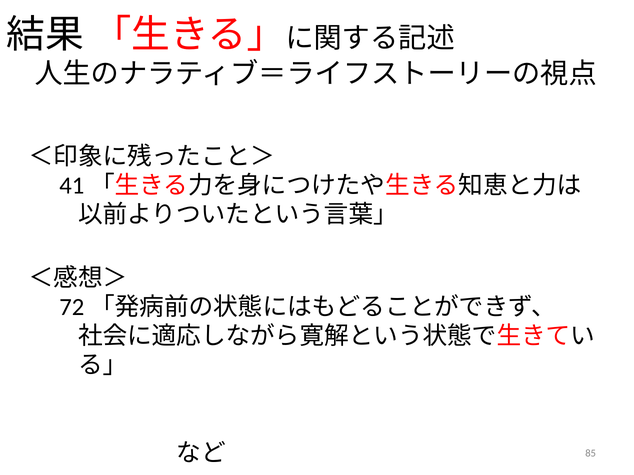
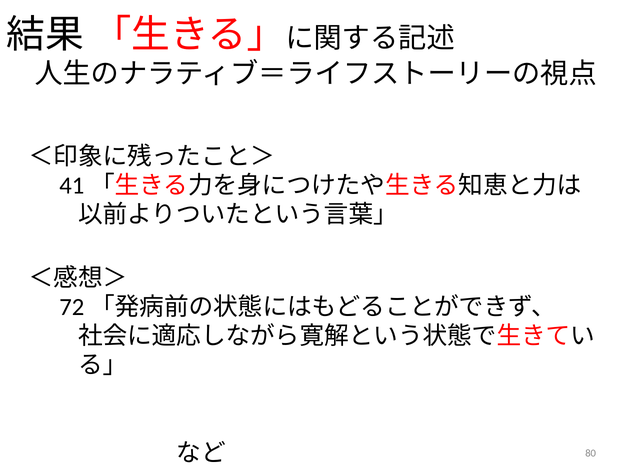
85: 85 -> 80
